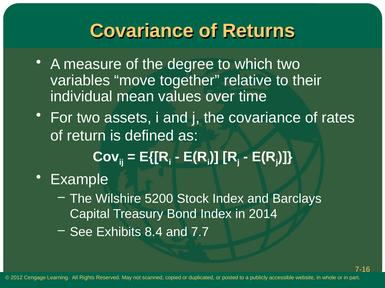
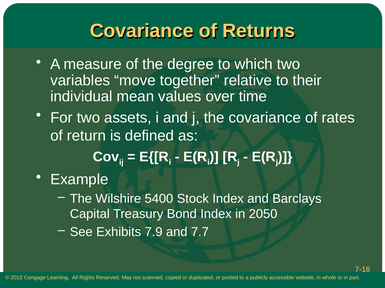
5200: 5200 -> 5400
2014: 2014 -> 2050
8.4: 8.4 -> 7.9
